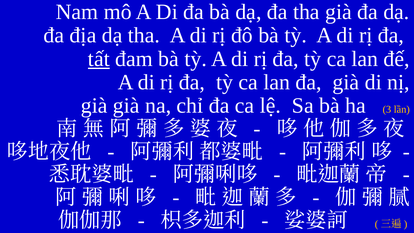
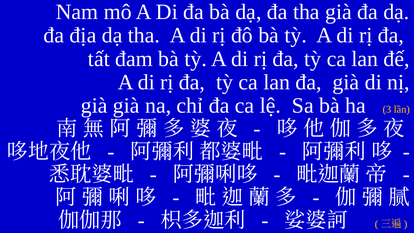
tất underline: present -> none
